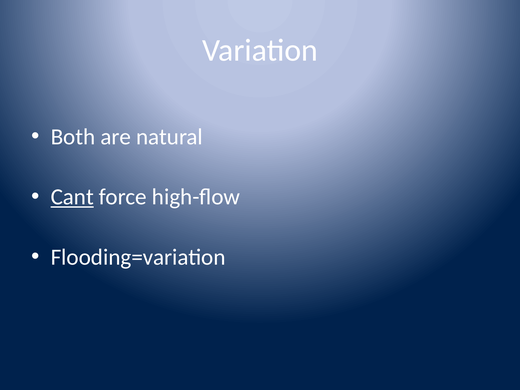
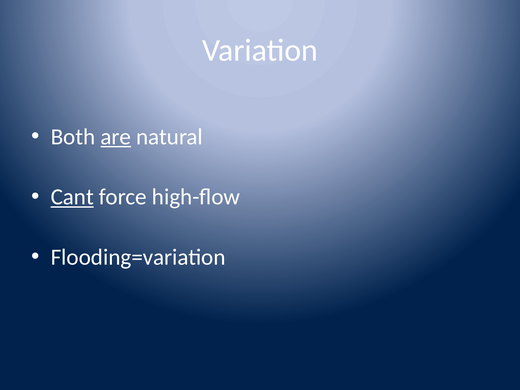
are underline: none -> present
